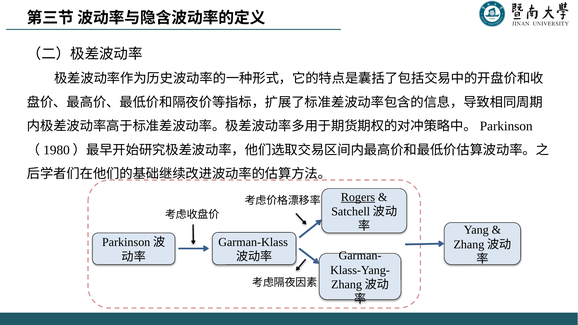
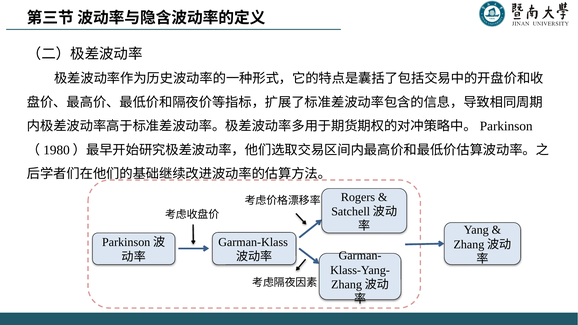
Rogers underline: present -> none
